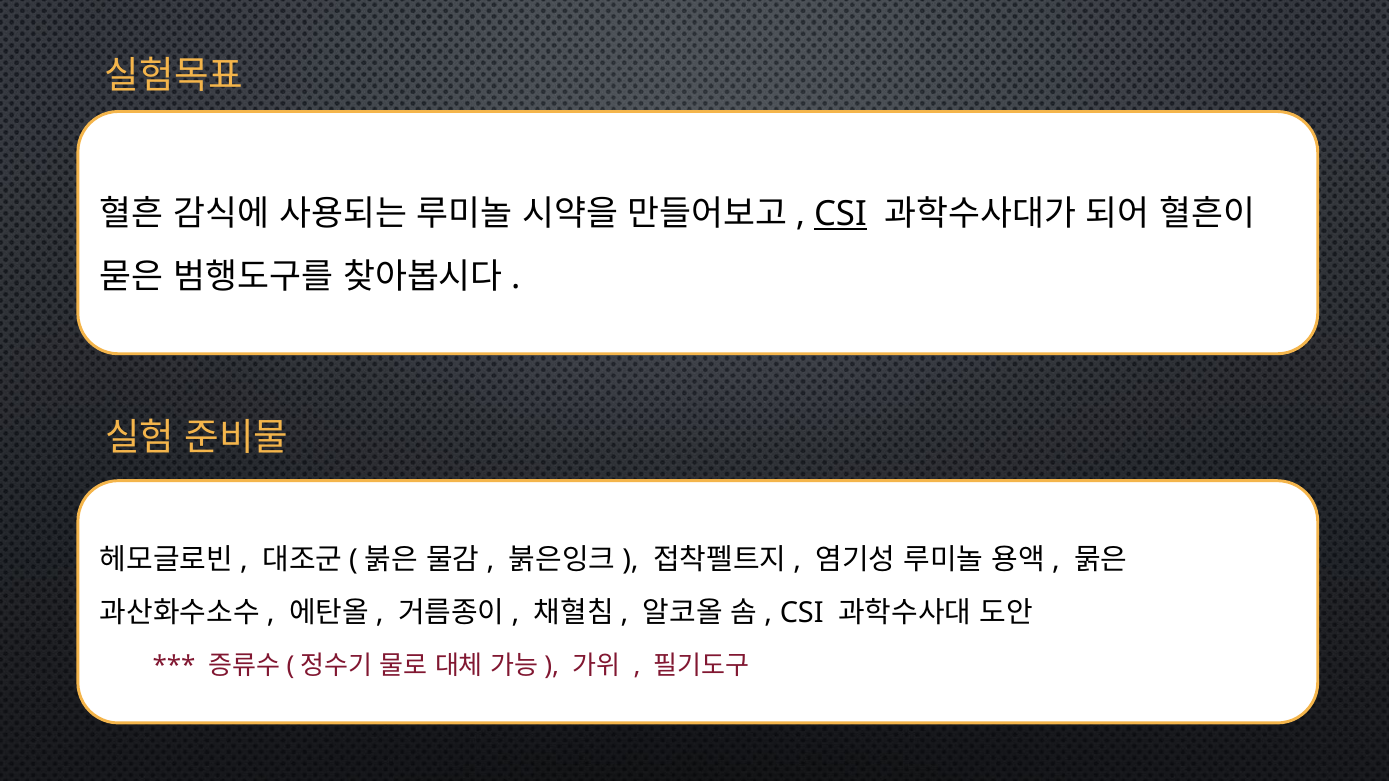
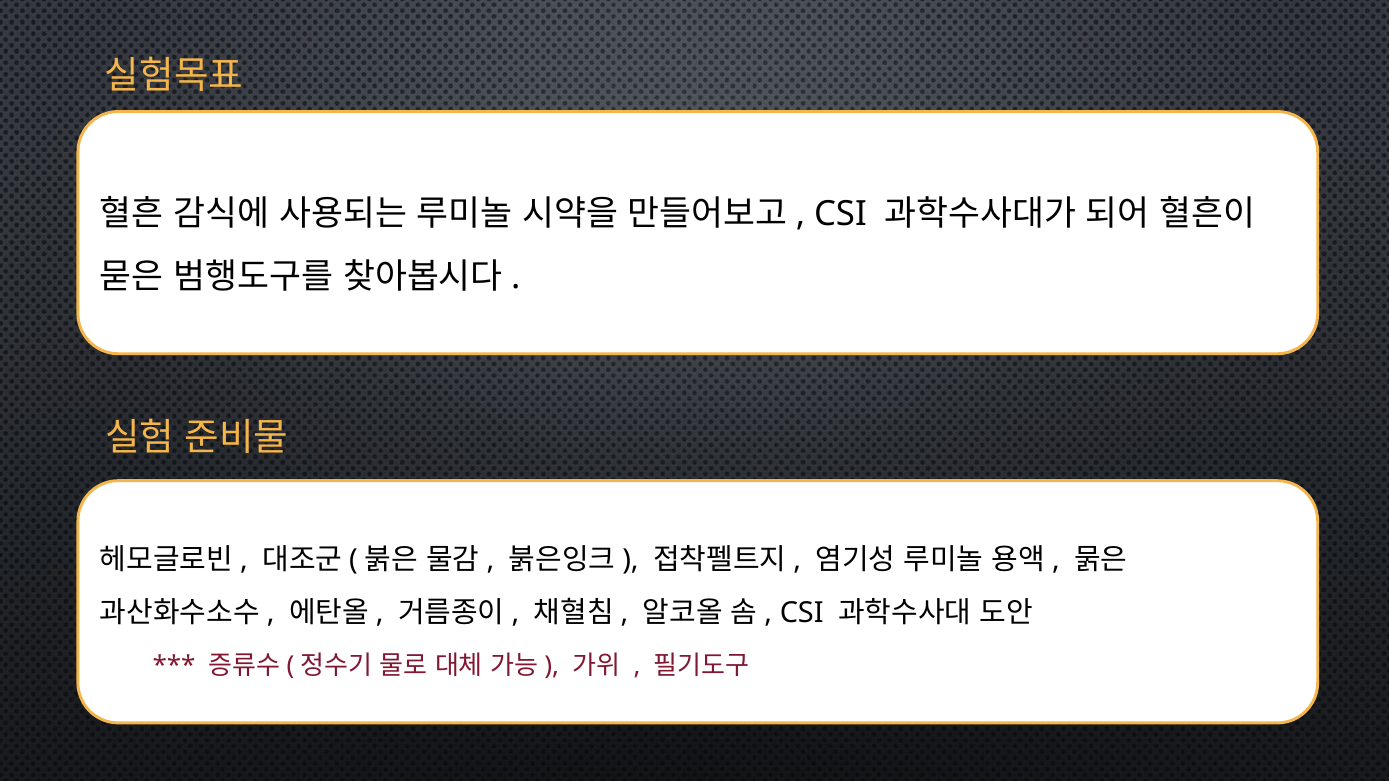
CSI at (840, 214) underline: present -> none
